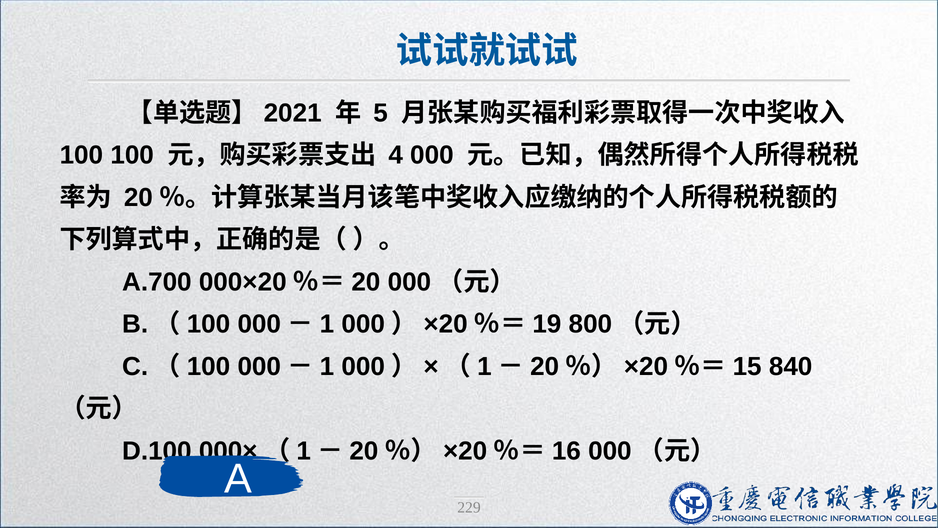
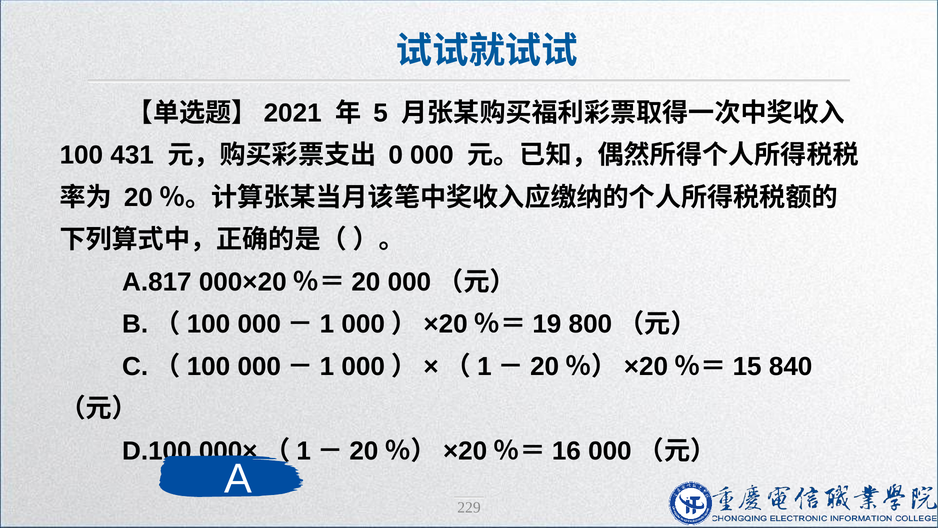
100 100: 100 -> 431
4: 4 -> 0
A.700: A.700 -> A.817
